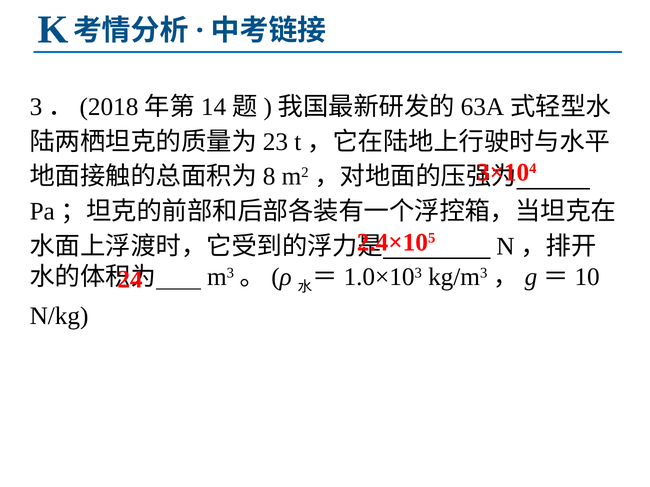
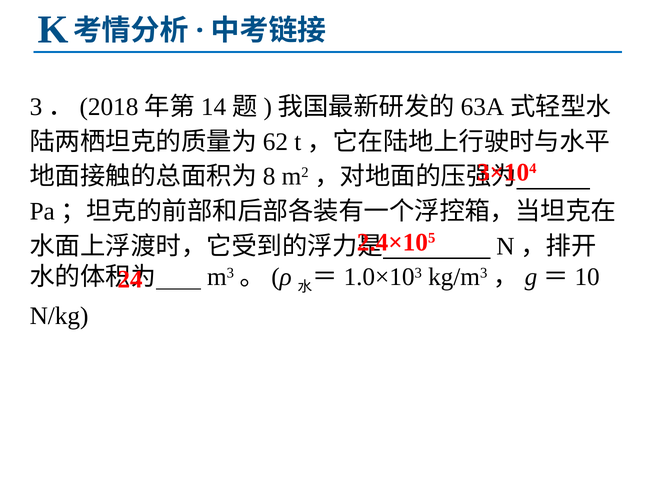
23: 23 -> 62
